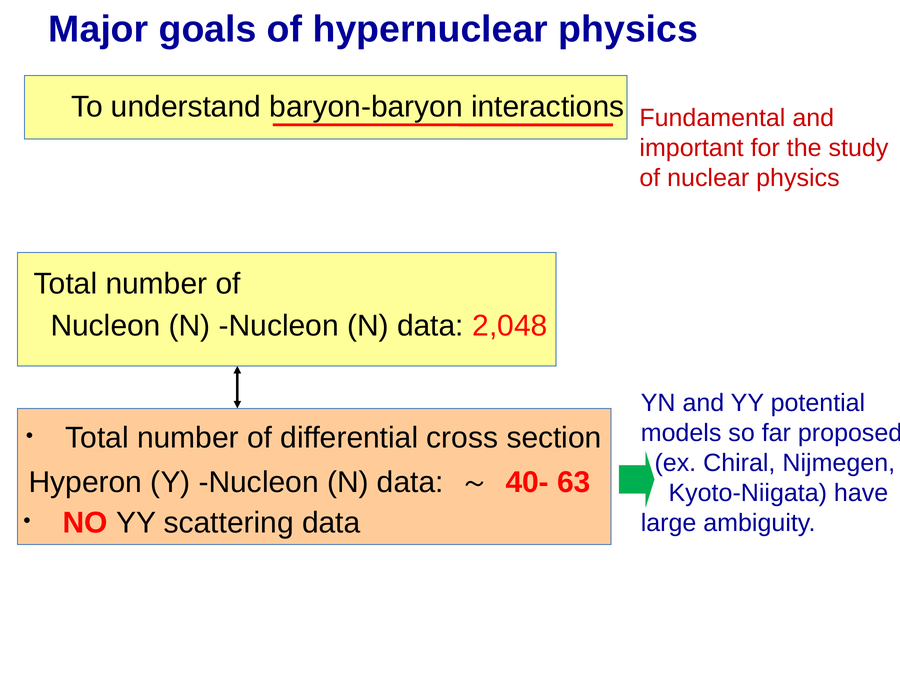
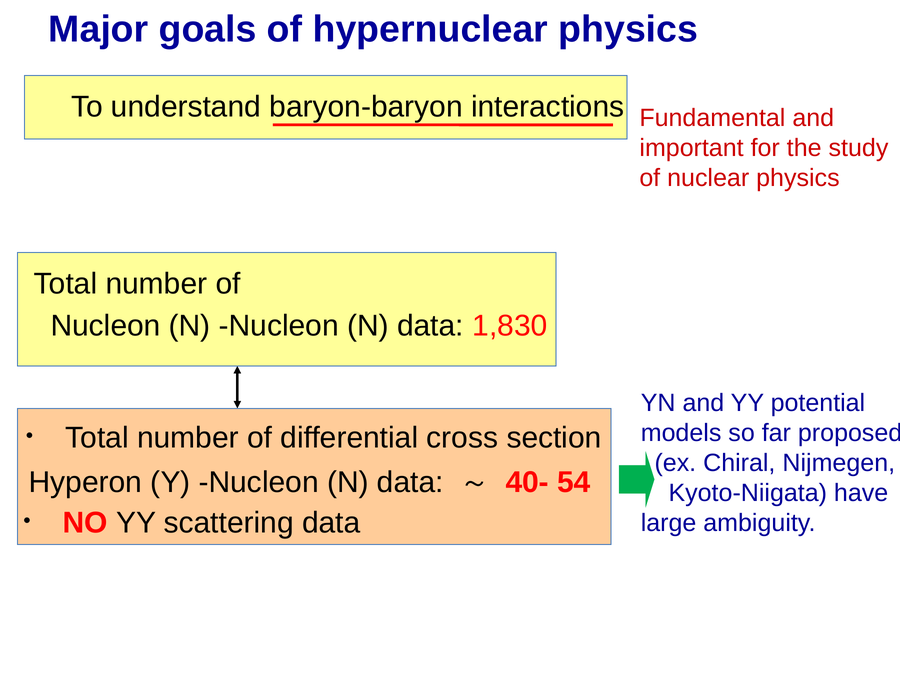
2,048: 2,048 -> 1,830
63: 63 -> 54
